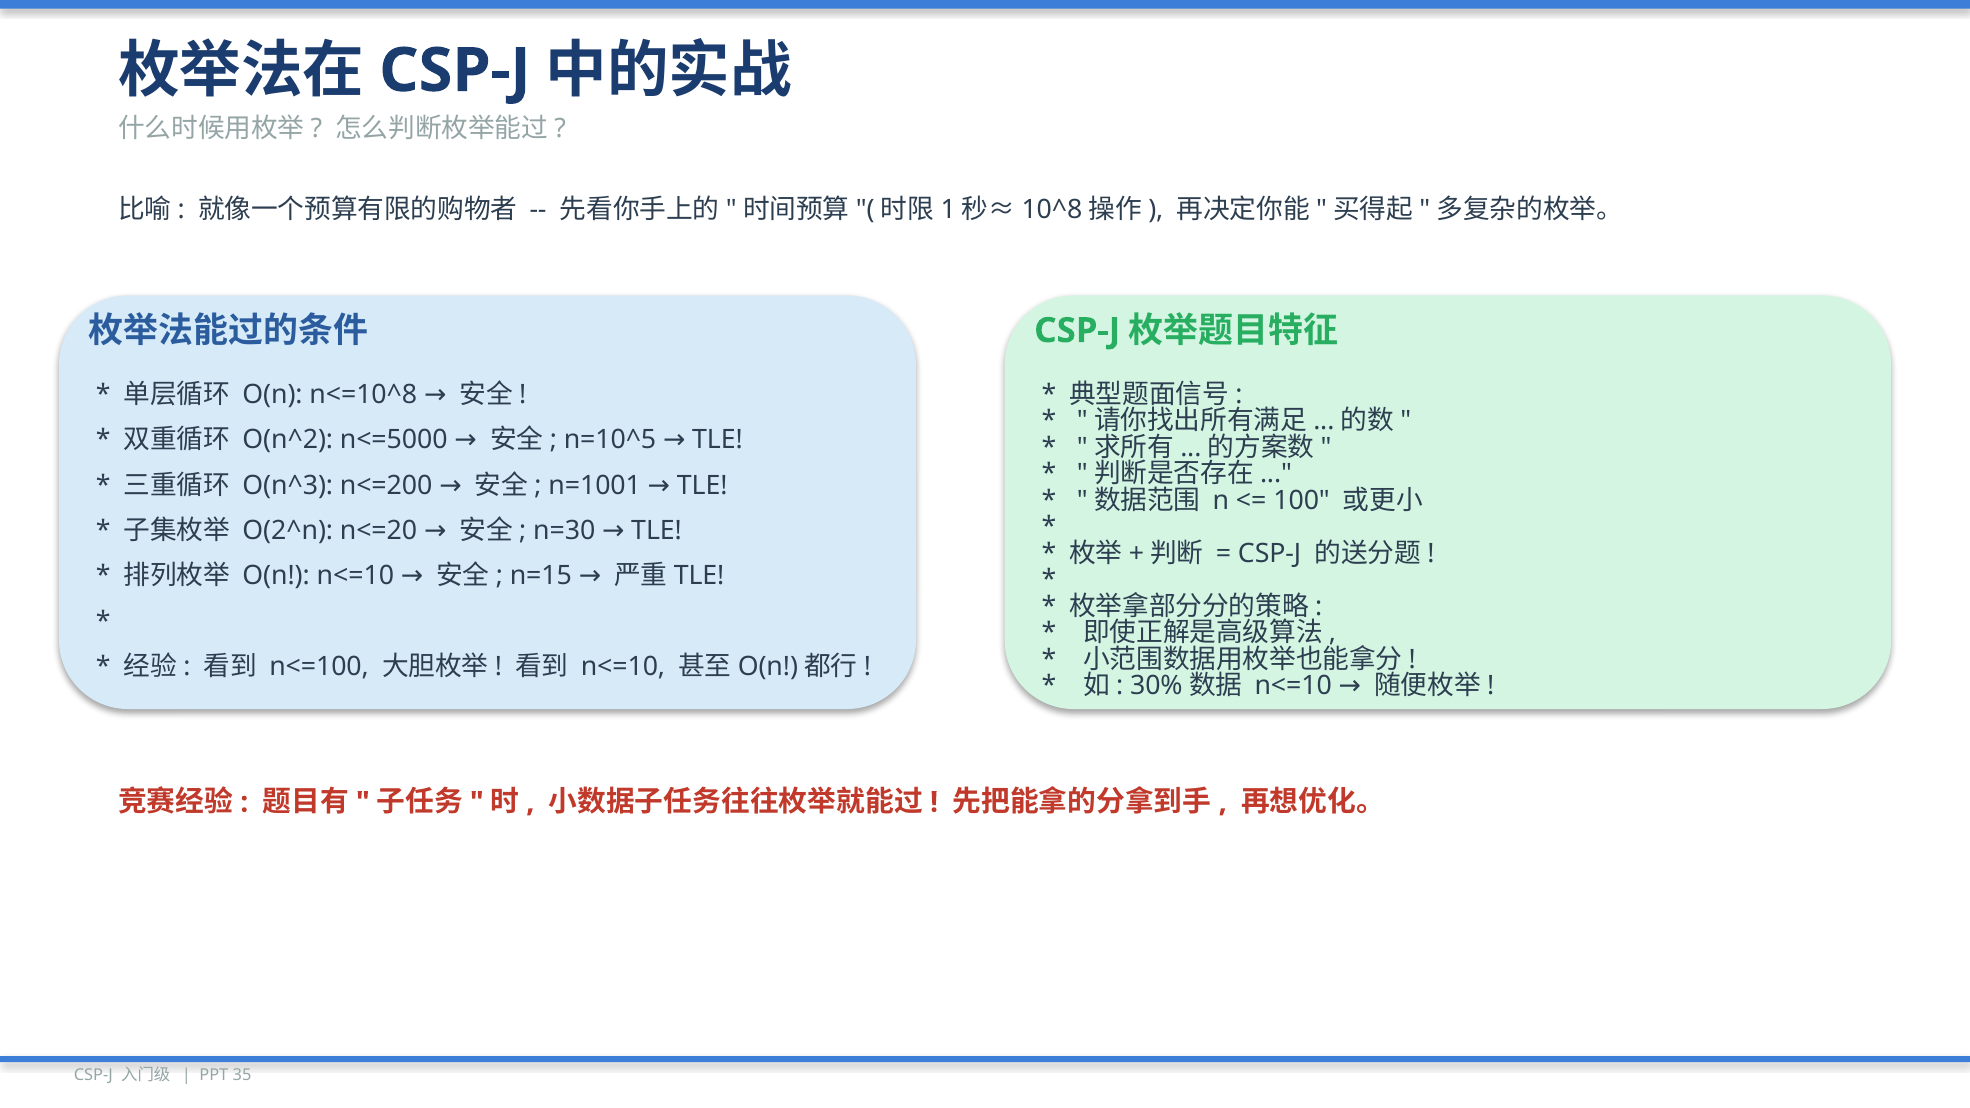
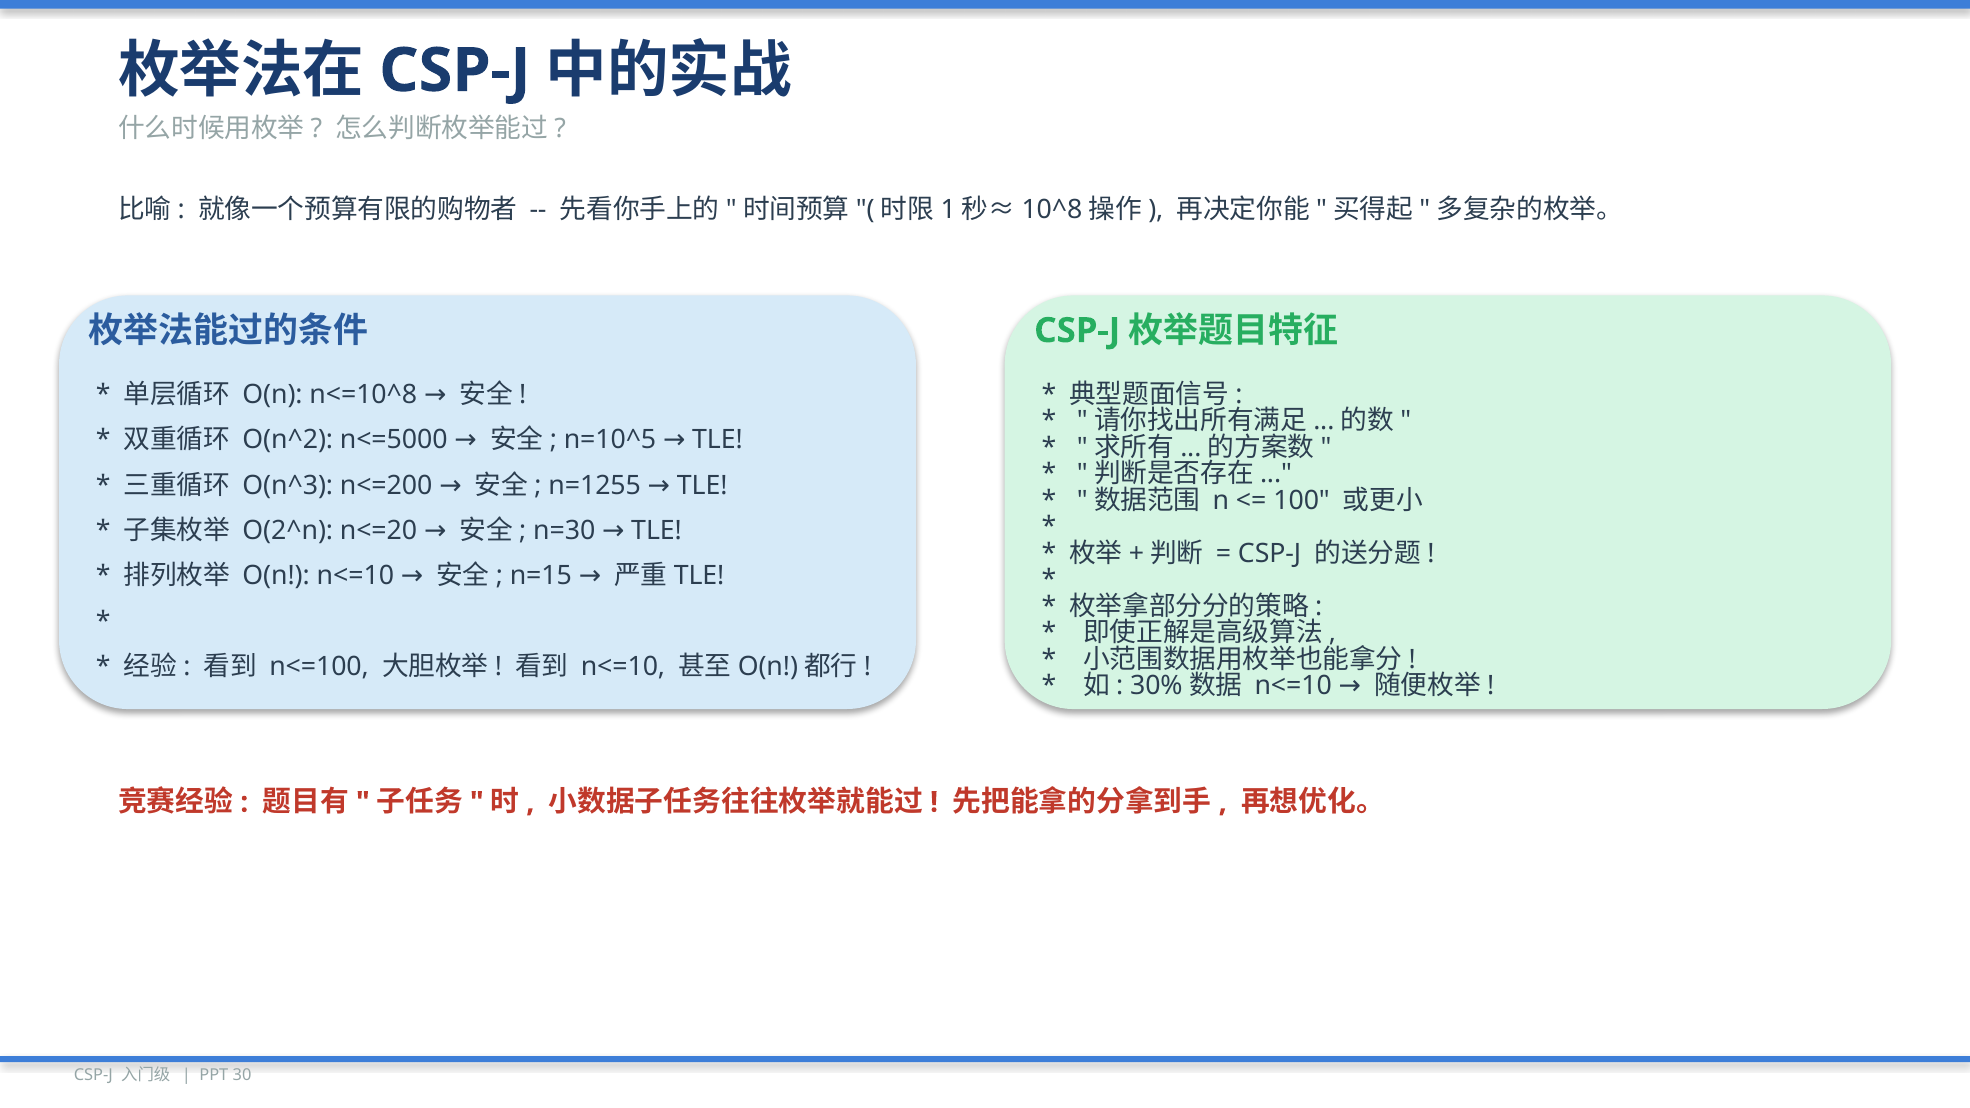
n=1001: n=1001 -> n=1255
35: 35 -> 30
